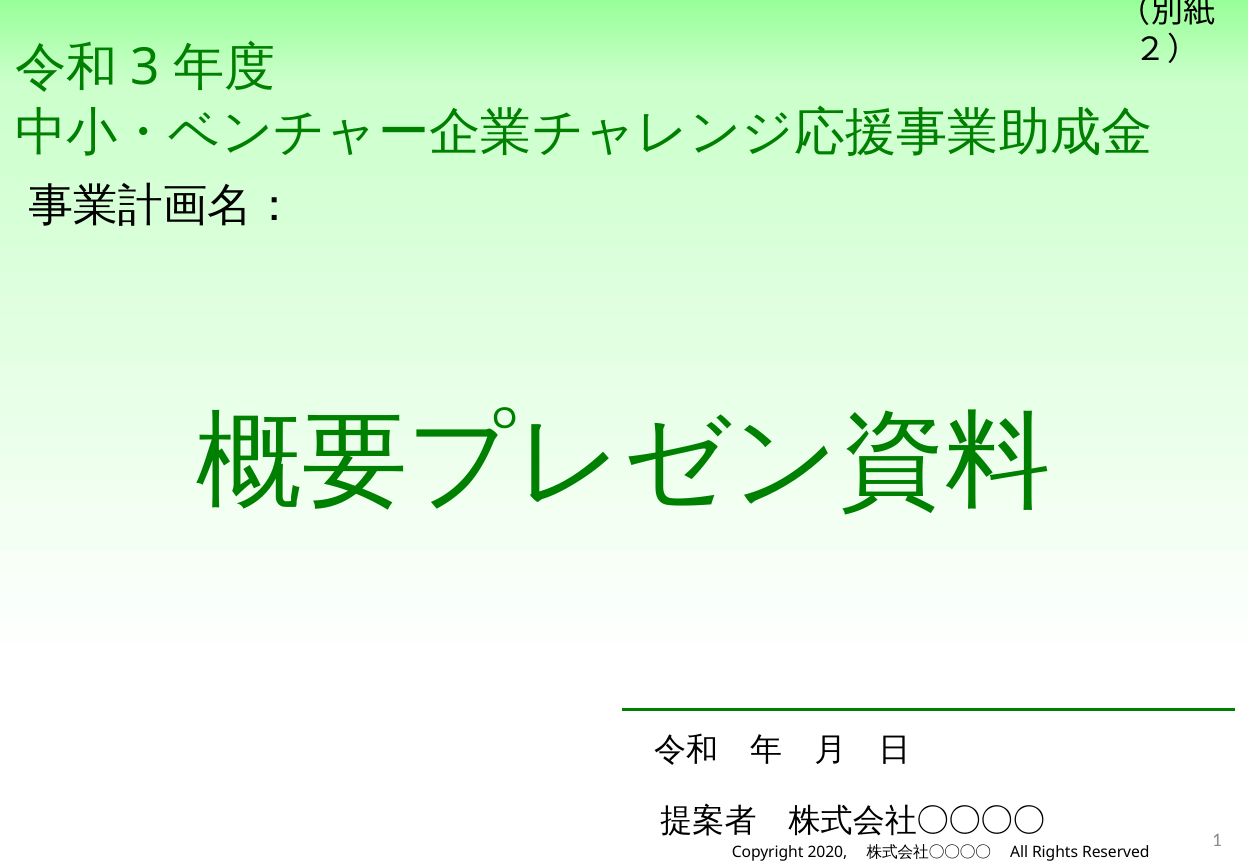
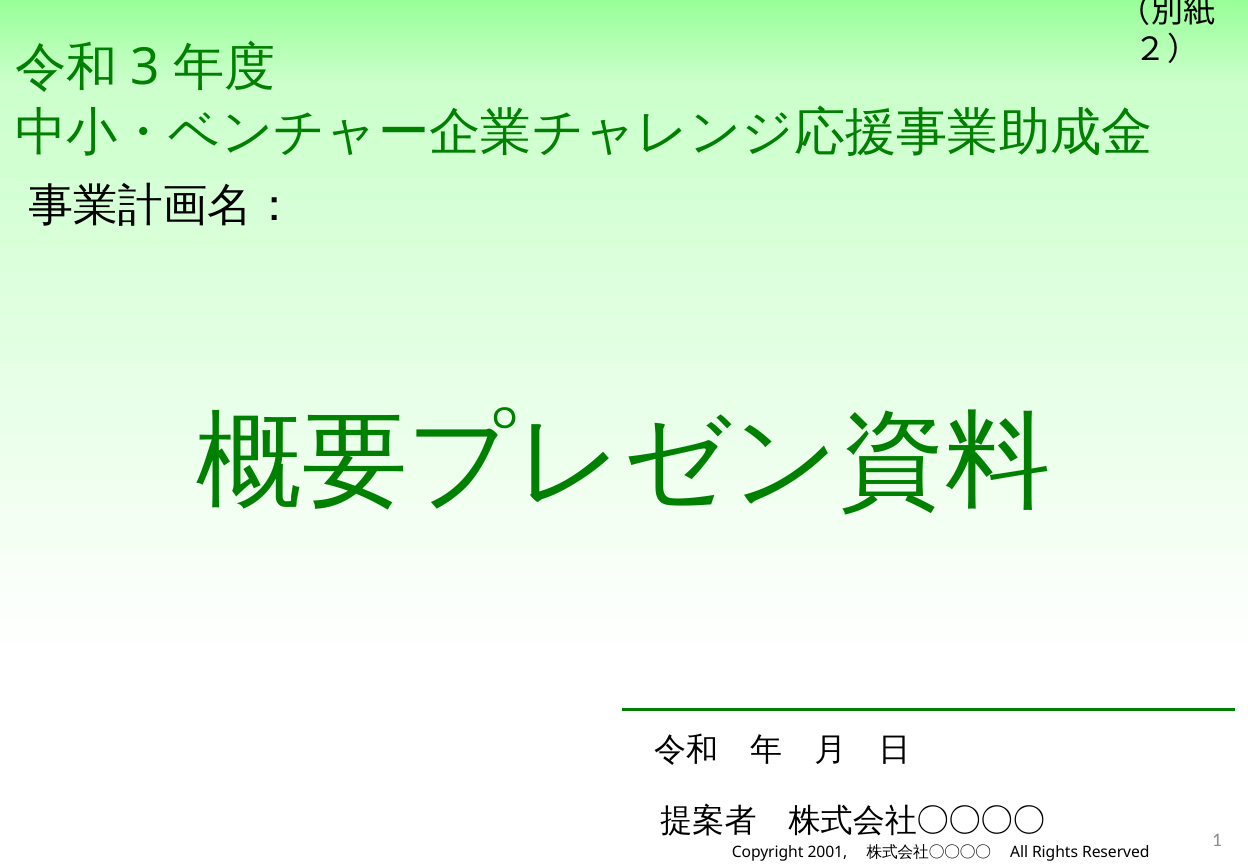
2020: 2020 -> 2001
